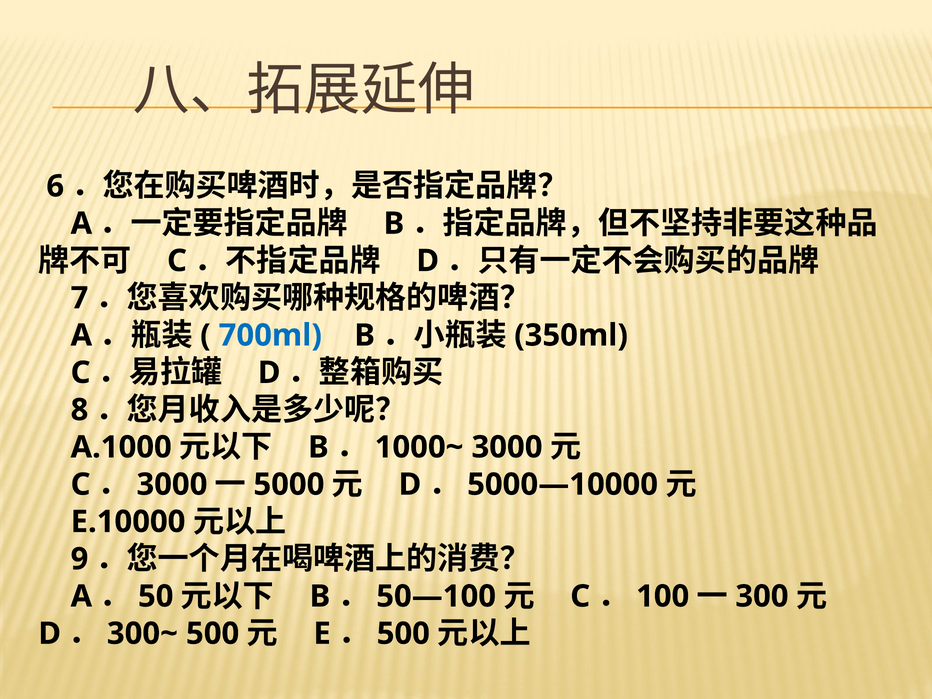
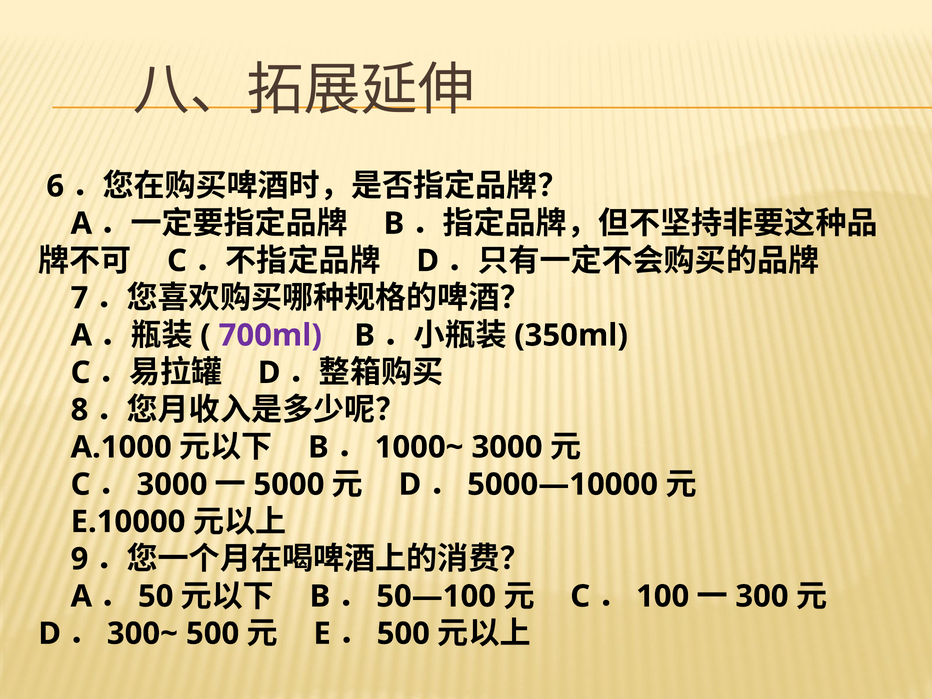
700ml colour: blue -> purple
